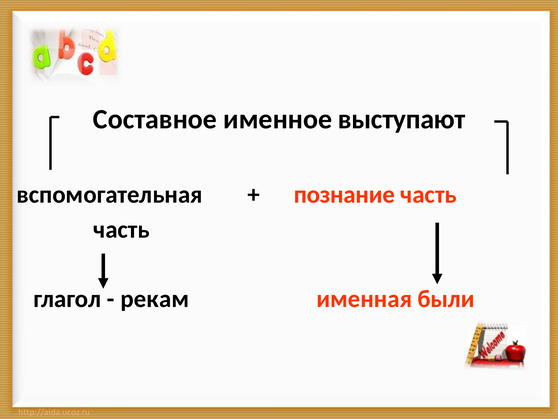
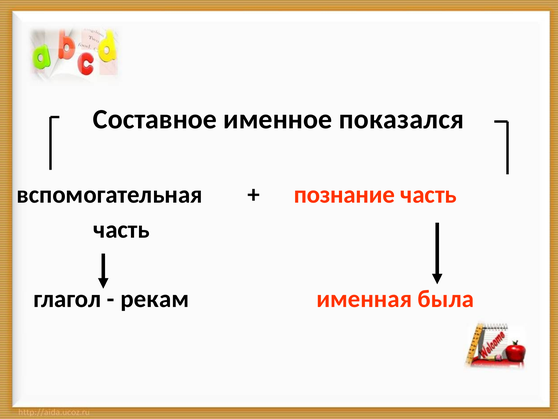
выступают: выступают -> показался
были: были -> была
